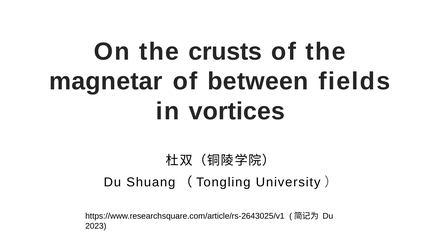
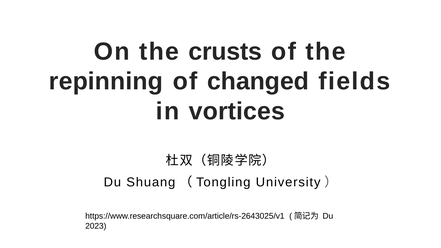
magnetar: magnetar -> repinning
between: between -> changed
